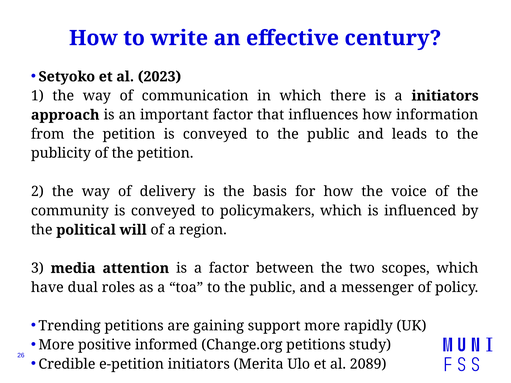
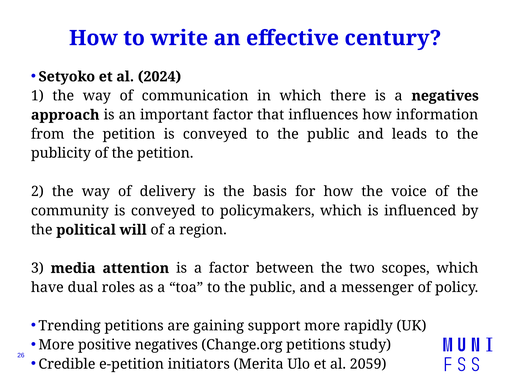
2023: 2023 -> 2024
a initiators: initiators -> negatives
positive informed: informed -> negatives
2089: 2089 -> 2059
